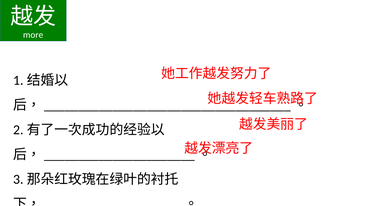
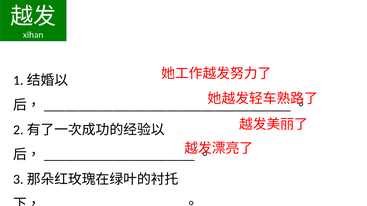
more: more -> xīhan
